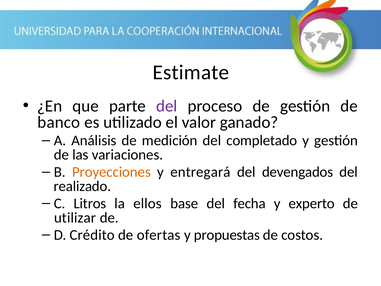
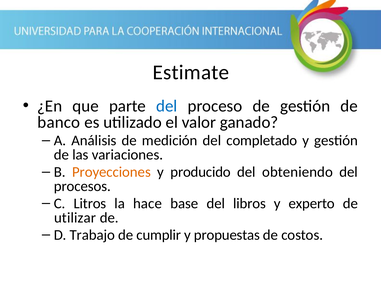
del at (167, 106) colour: purple -> blue
entregará: entregará -> producido
devengados: devengados -> obteniendo
realizado: realizado -> procesos
ellos: ellos -> hace
fecha: fecha -> libros
Crédito: Crédito -> Trabajo
ofertas: ofertas -> cumplir
